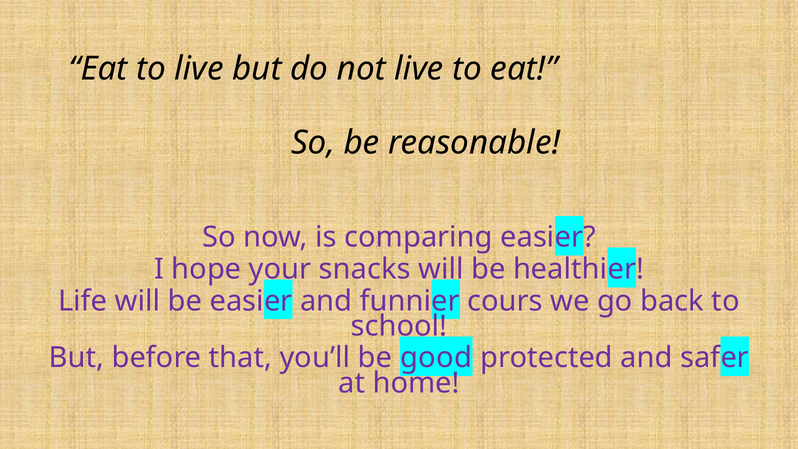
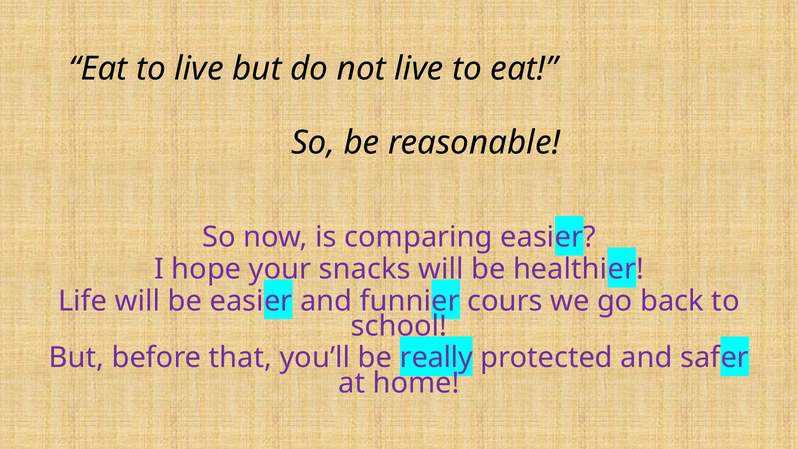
good: good -> really
